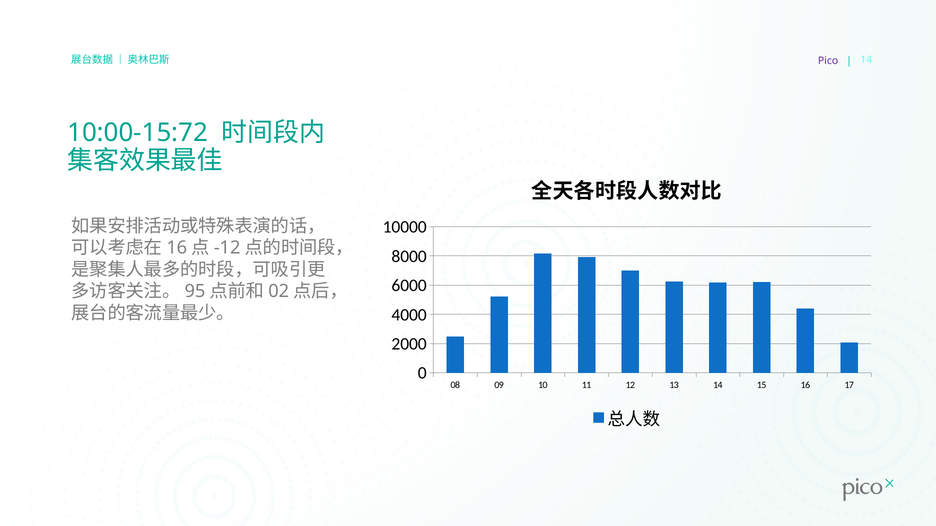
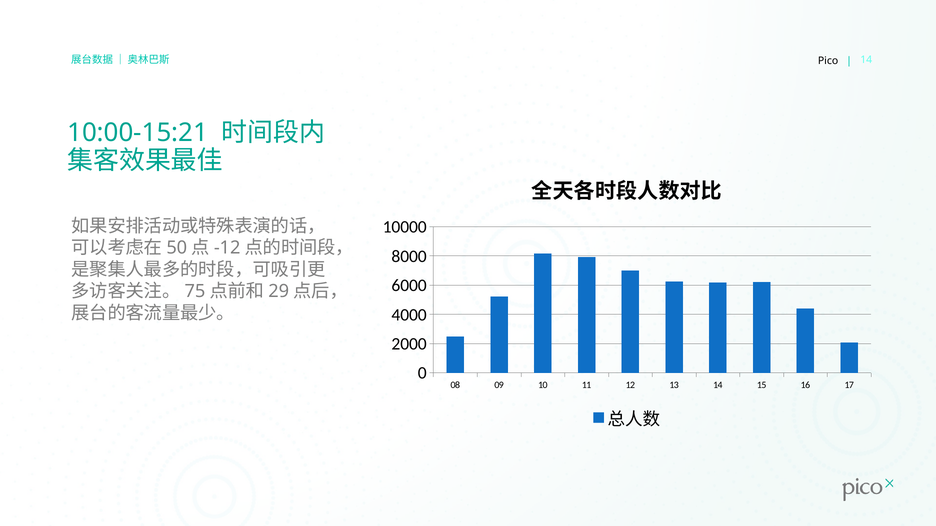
Pico colour: purple -> black
10:00-15:72: 10:00-15:72 -> 10:00-15:21
16 at (177, 248): 16 -> 50
95: 95 -> 75
02: 02 -> 29
